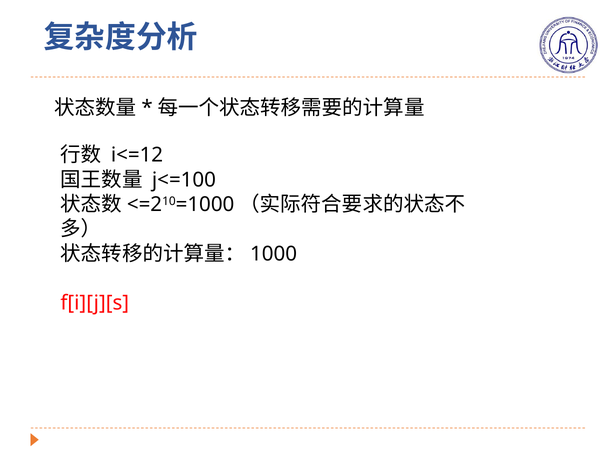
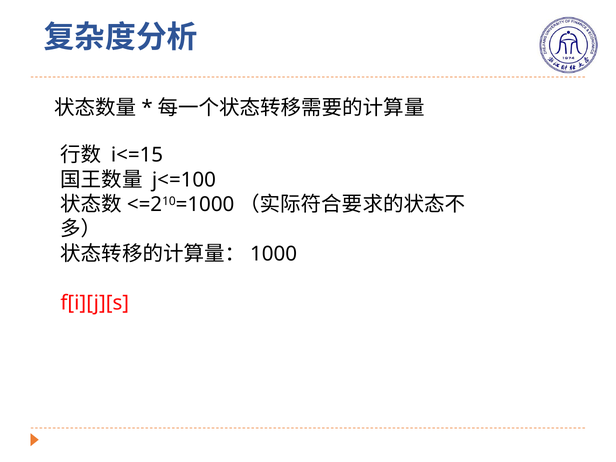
i<=12: i<=12 -> i<=15
